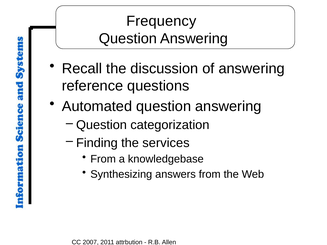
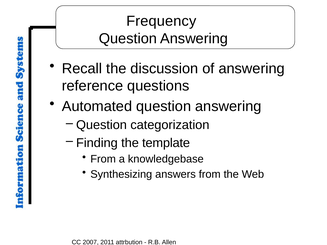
services: services -> template
